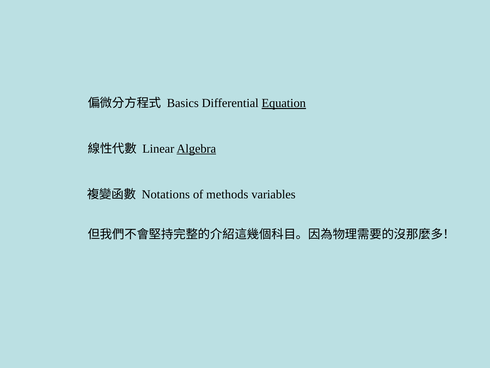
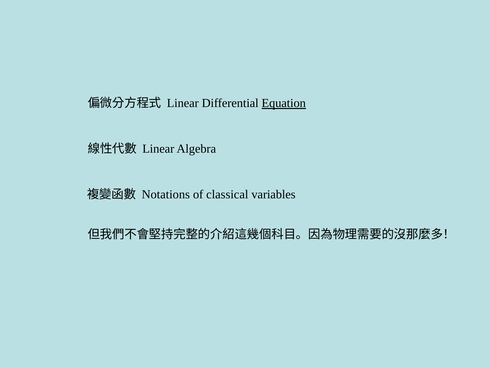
Basics at (183, 103): Basics -> Linear
Algebra underline: present -> none
methods: methods -> classical
